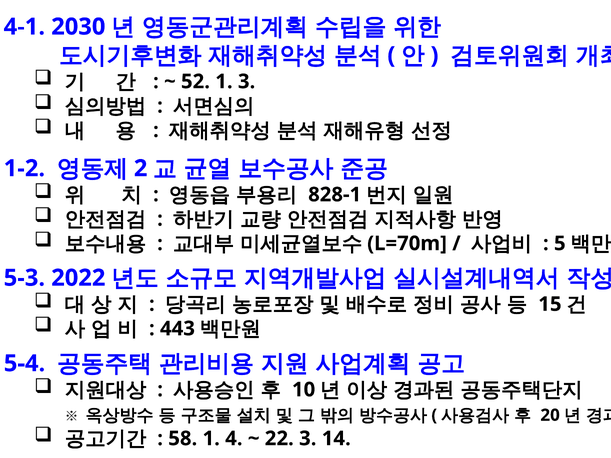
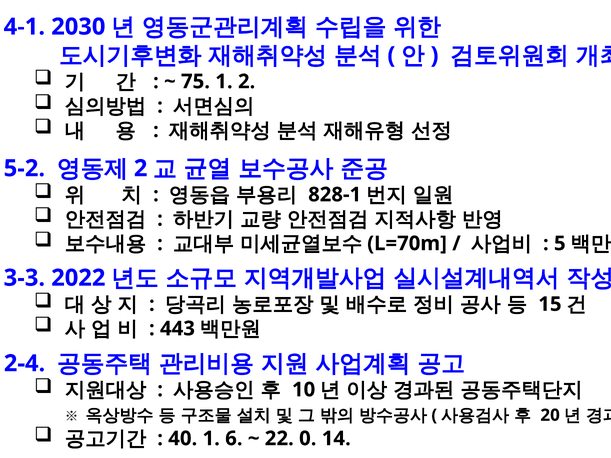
52: 52 -> 75
1 3: 3 -> 2
1-2: 1-2 -> 5-2
5-3: 5-3 -> 3-3
5-4: 5-4 -> 2-4
58: 58 -> 40
4: 4 -> 6
22 3: 3 -> 0
